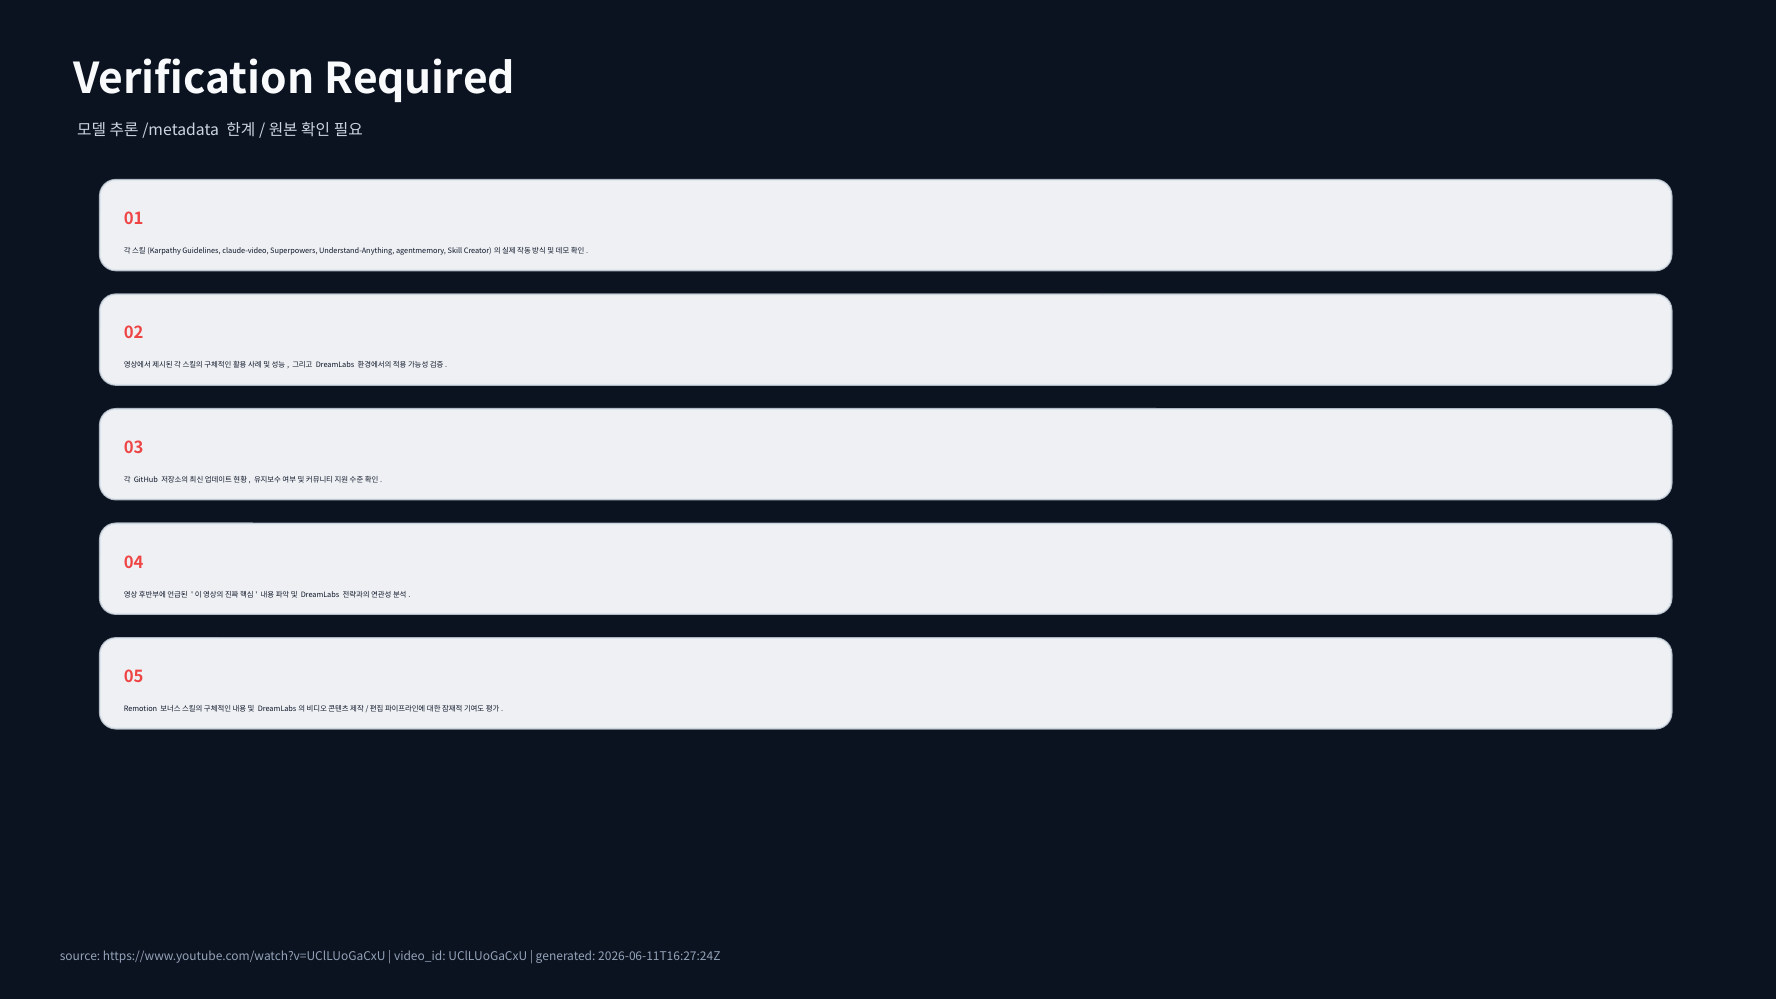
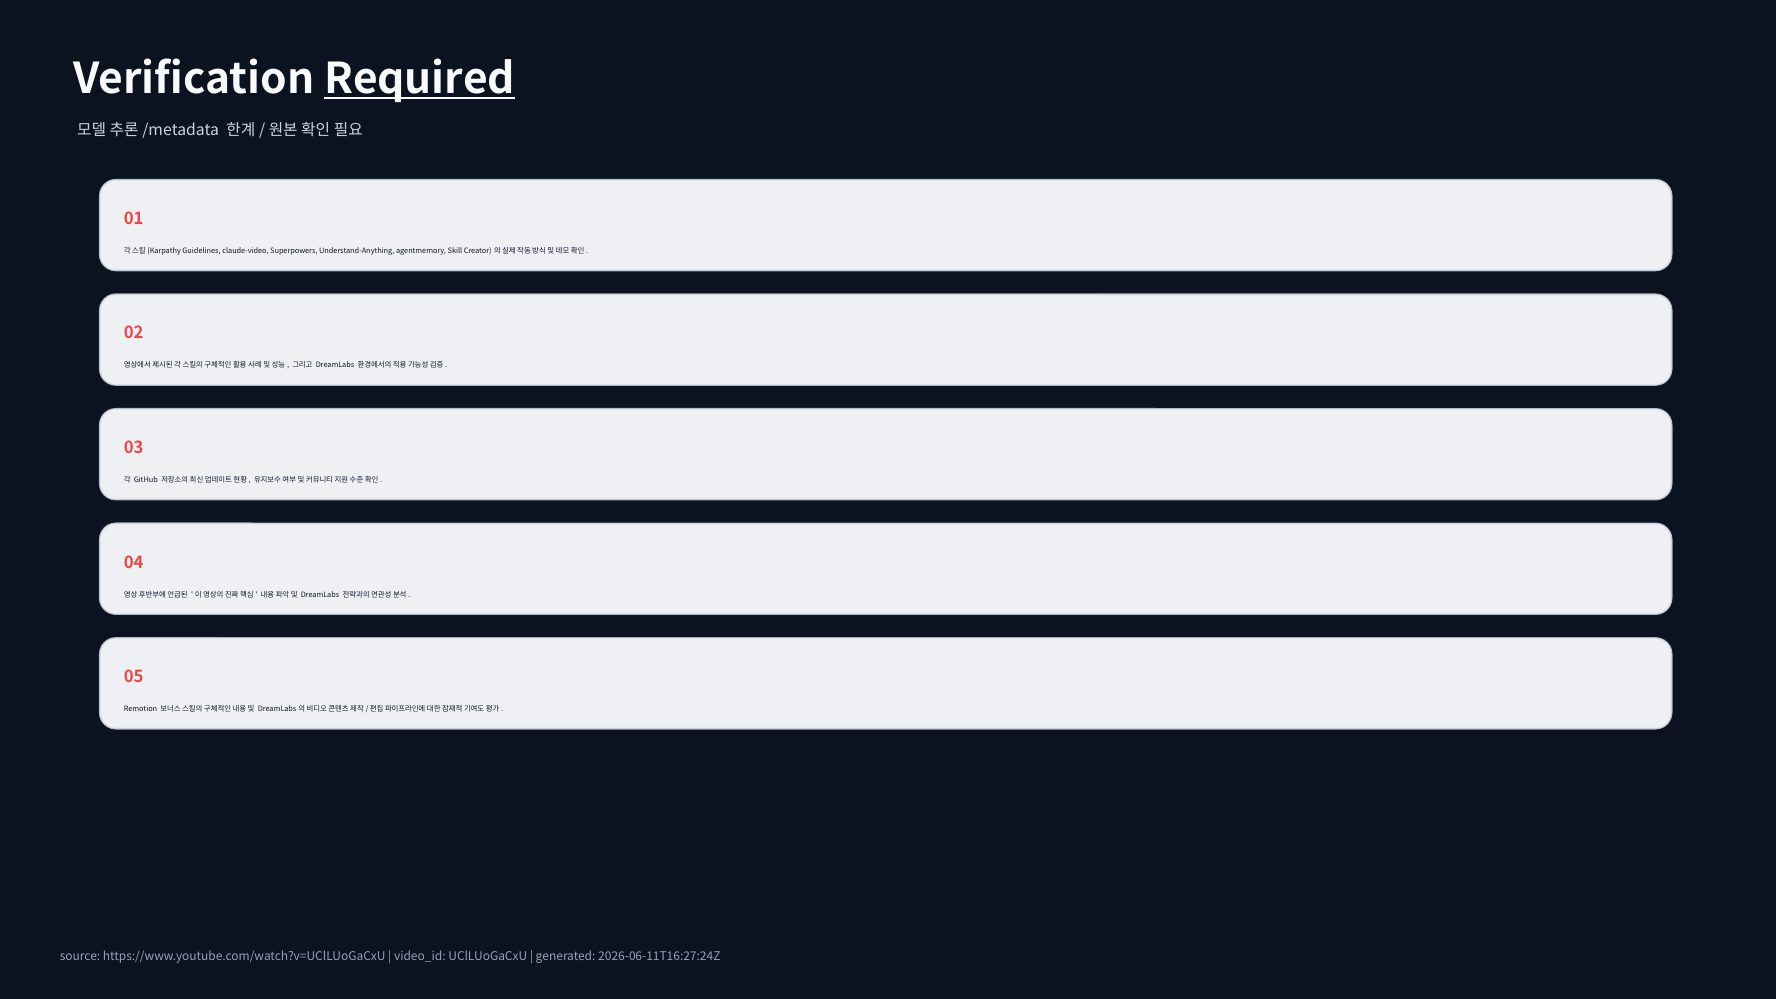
Required underline: none -> present
